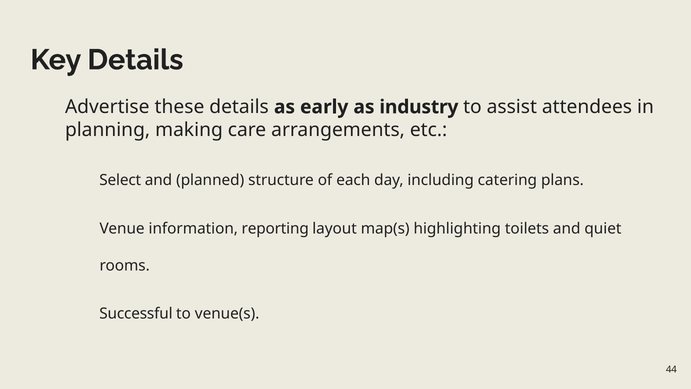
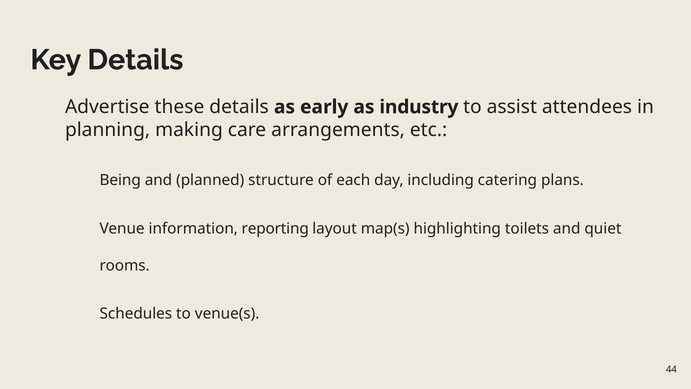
Select: Select -> Being
Successful: Successful -> Schedules
